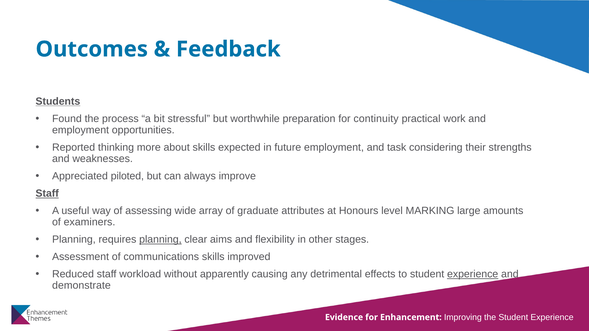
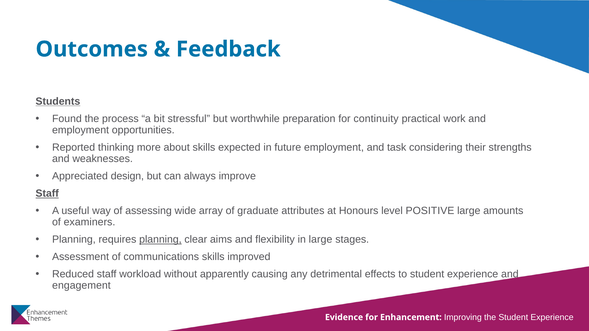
piloted: piloted -> design
MARKING: MARKING -> POSITIVE
in other: other -> large
experience at (473, 274) underline: present -> none
demonstrate: demonstrate -> engagement
